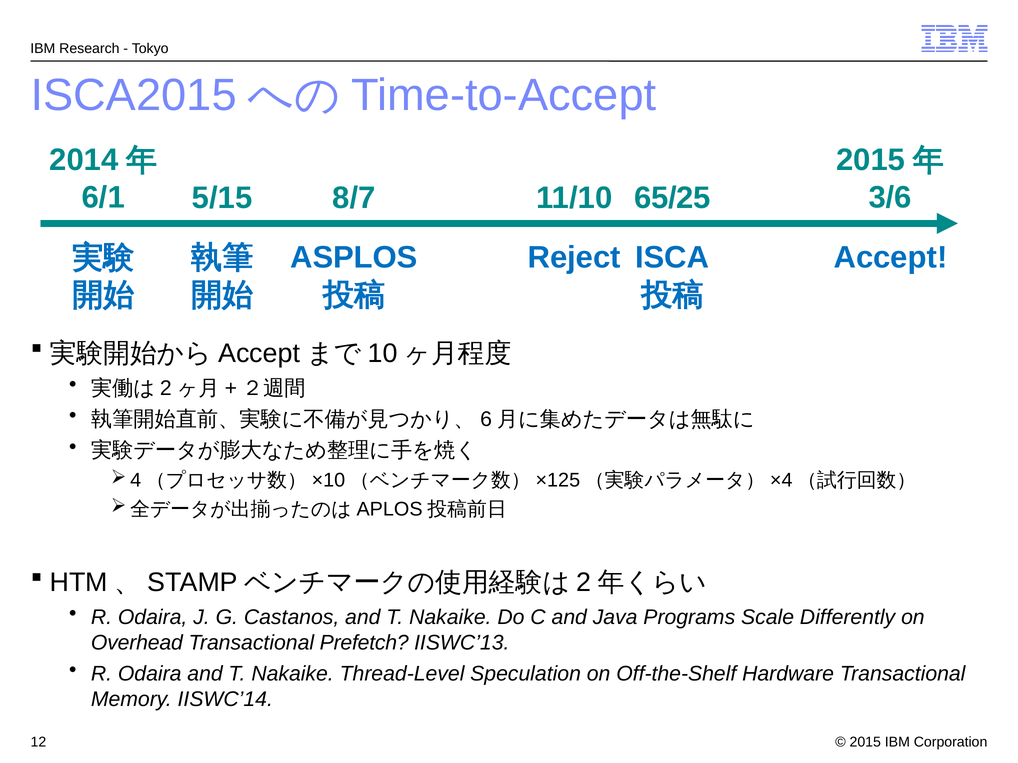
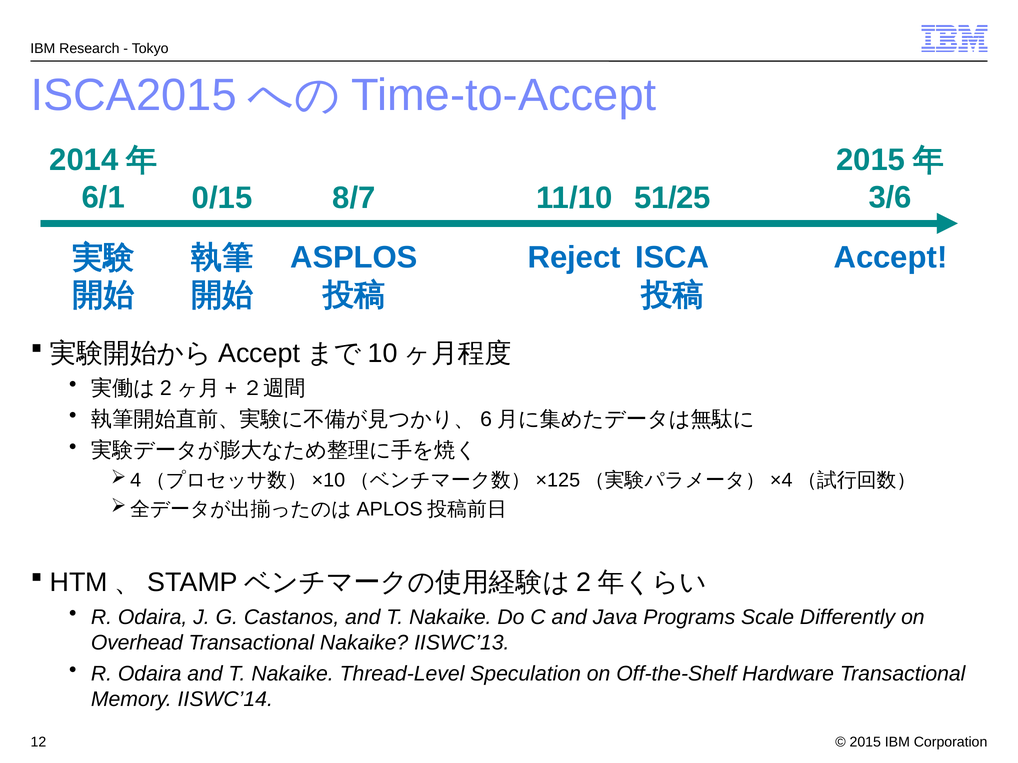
5/15: 5/15 -> 0/15
65/25: 65/25 -> 51/25
Transactional Prefetch: Prefetch -> Nakaike
